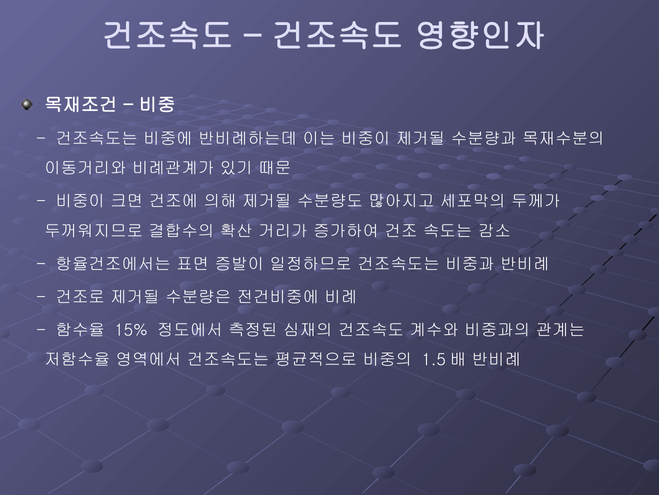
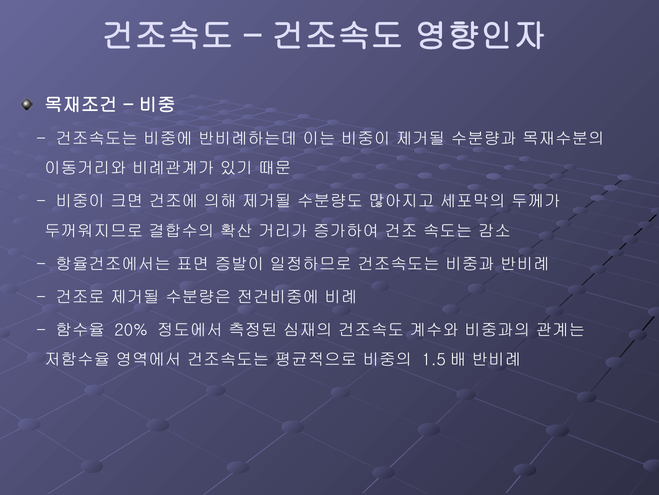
15%: 15% -> 20%
